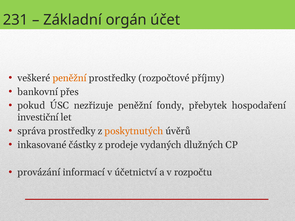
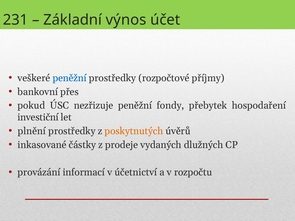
orgán: orgán -> výnos
peněžní at (70, 78) colour: orange -> blue
správa: správa -> plnění
